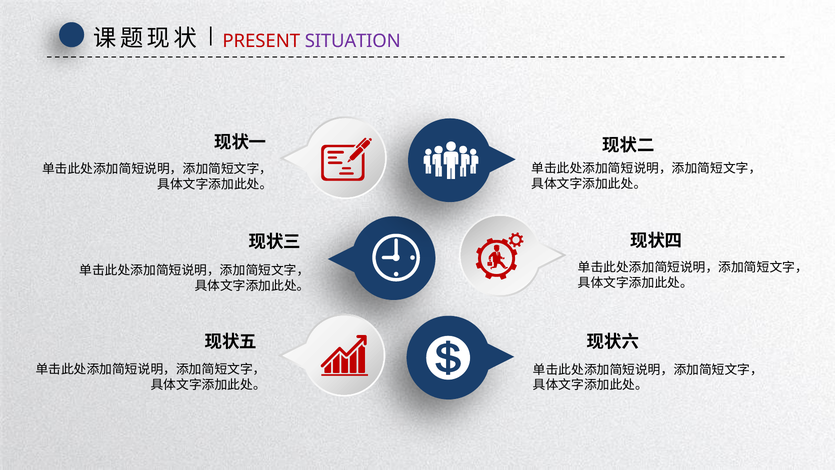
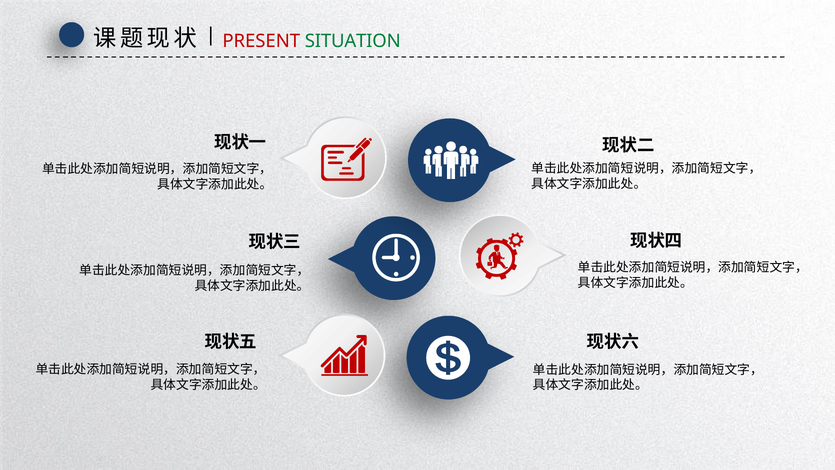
SITUATION colour: purple -> green
